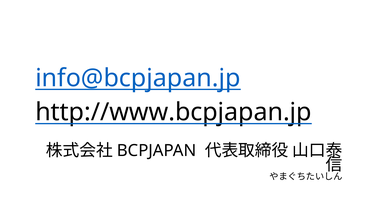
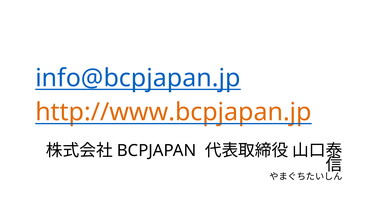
http://www.bcpjapan.jp colour: black -> orange
